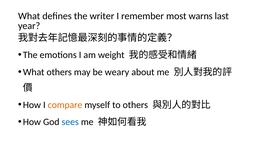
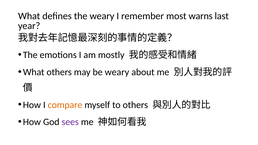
the writer: writer -> weary
weight: weight -> mostly
sees colour: blue -> purple
